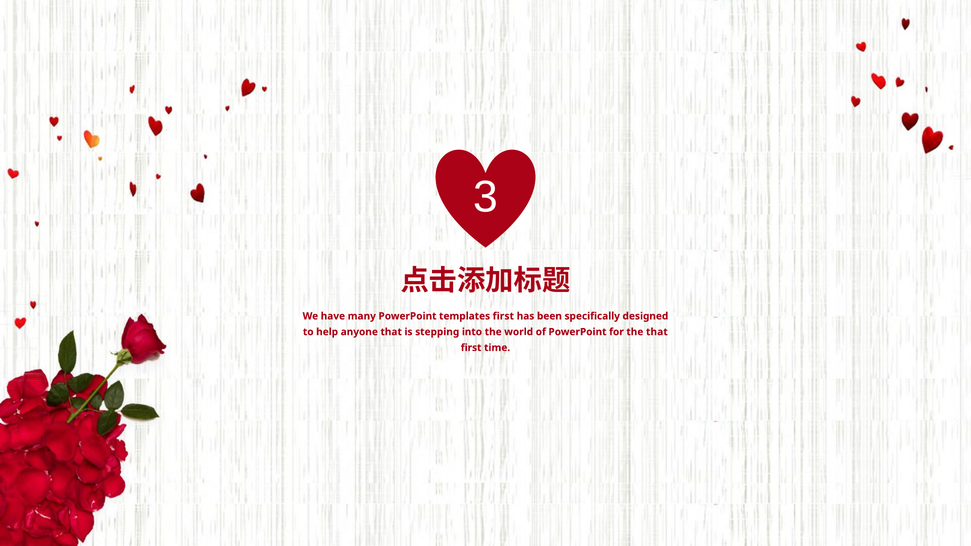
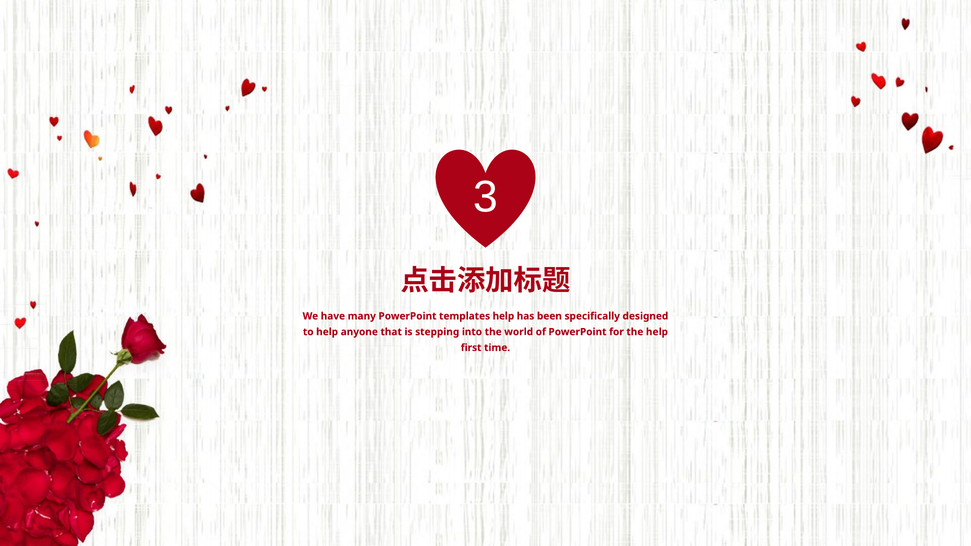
templates first: first -> help
the that: that -> help
